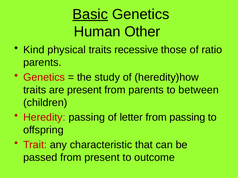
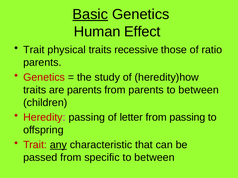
Other: Other -> Effect
Kind at (34, 50): Kind -> Trait
are present: present -> parents
any underline: none -> present
from present: present -> specific
outcome at (155, 158): outcome -> between
